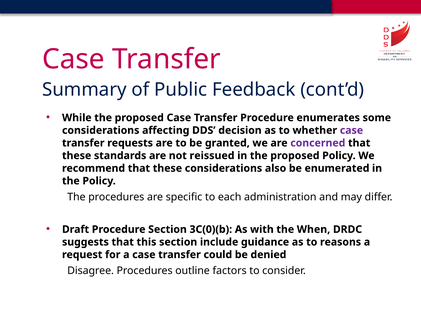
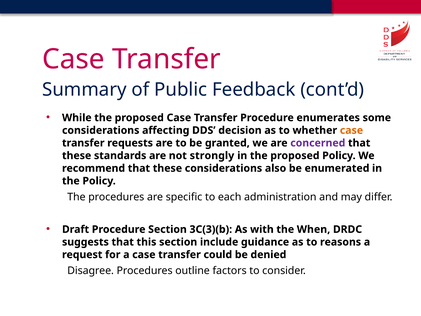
case at (351, 130) colour: purple -> orange
reissued: reissued -> strongly
3C(0)(b: 3C(0)(b -> 3C(3)(b
